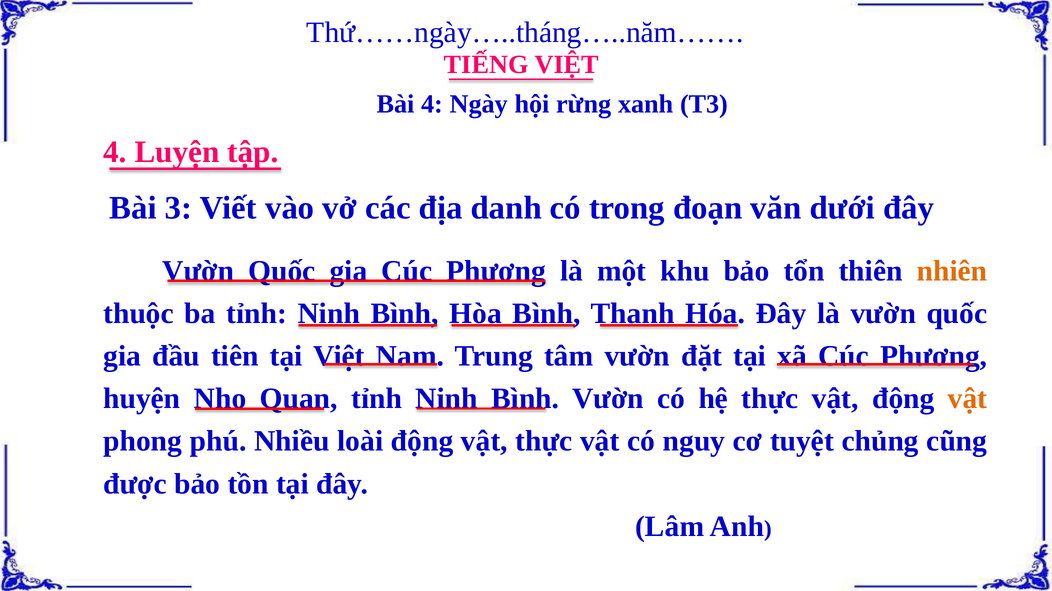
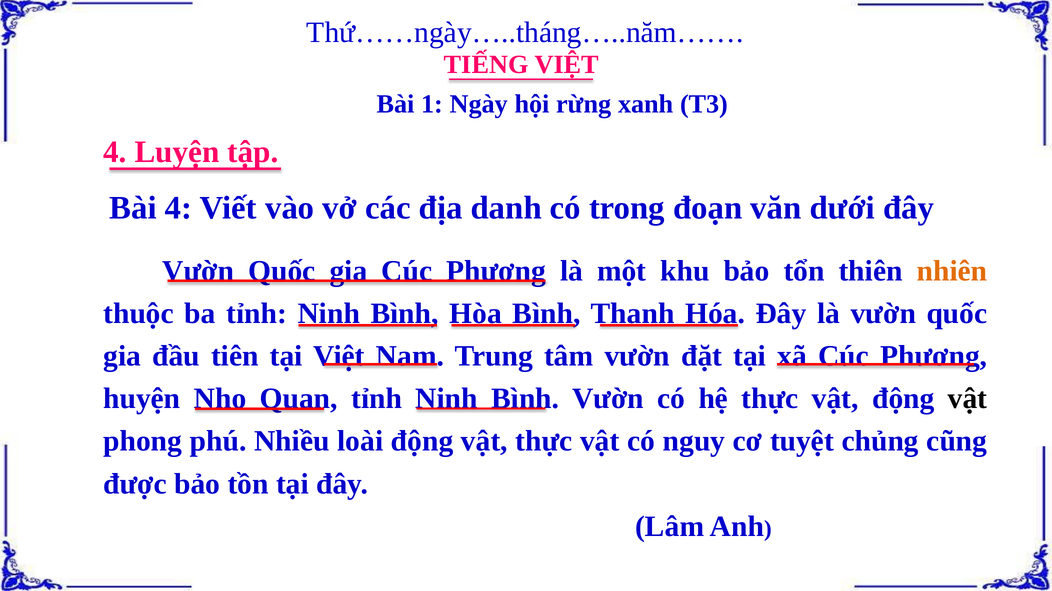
Bài 4: 4 -> 1
Bài 3: 3 -> 4
vật at (968, 399) colour: orange -> black
